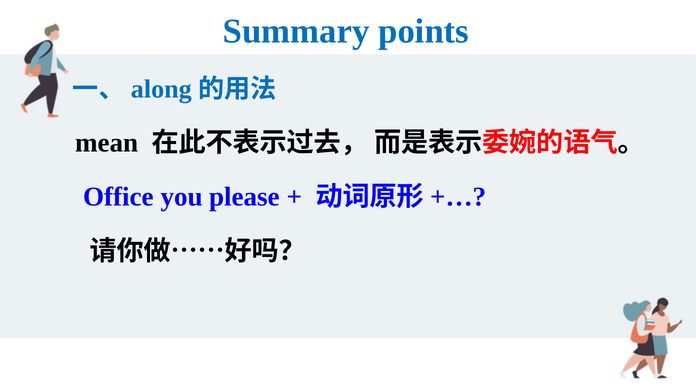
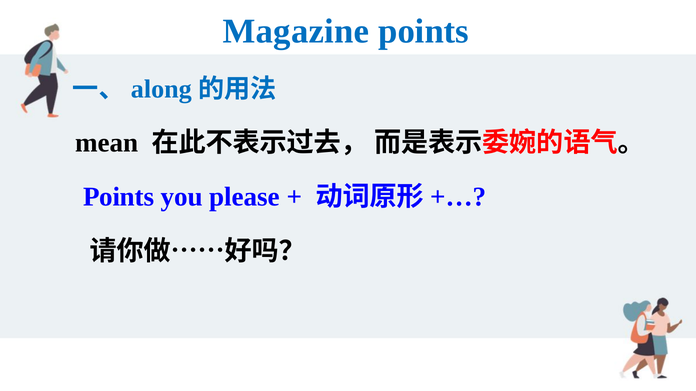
Summary: Summary -> Magazine
Office at (119, 197): Office -> Points
